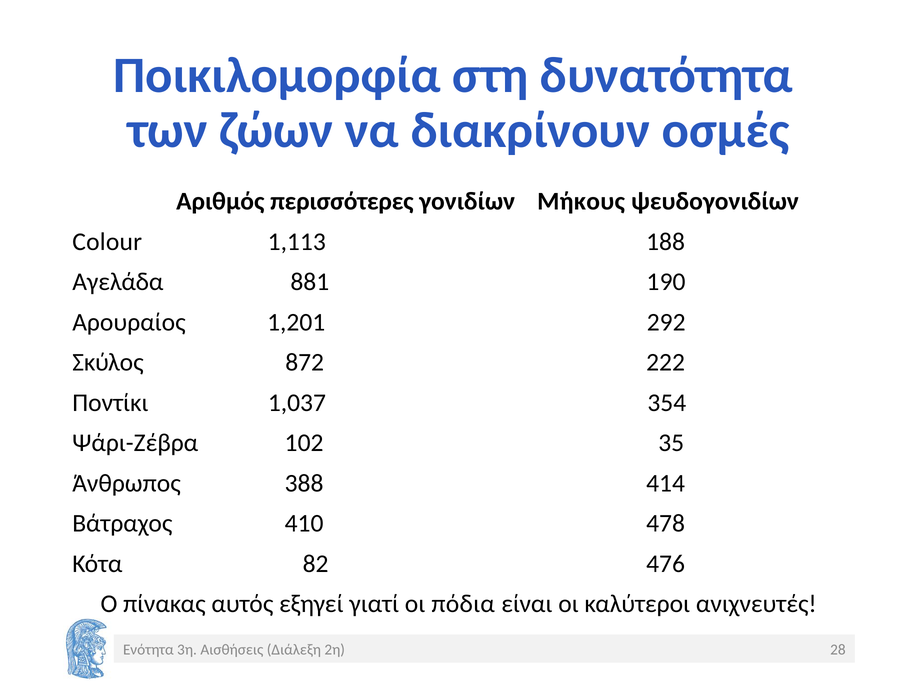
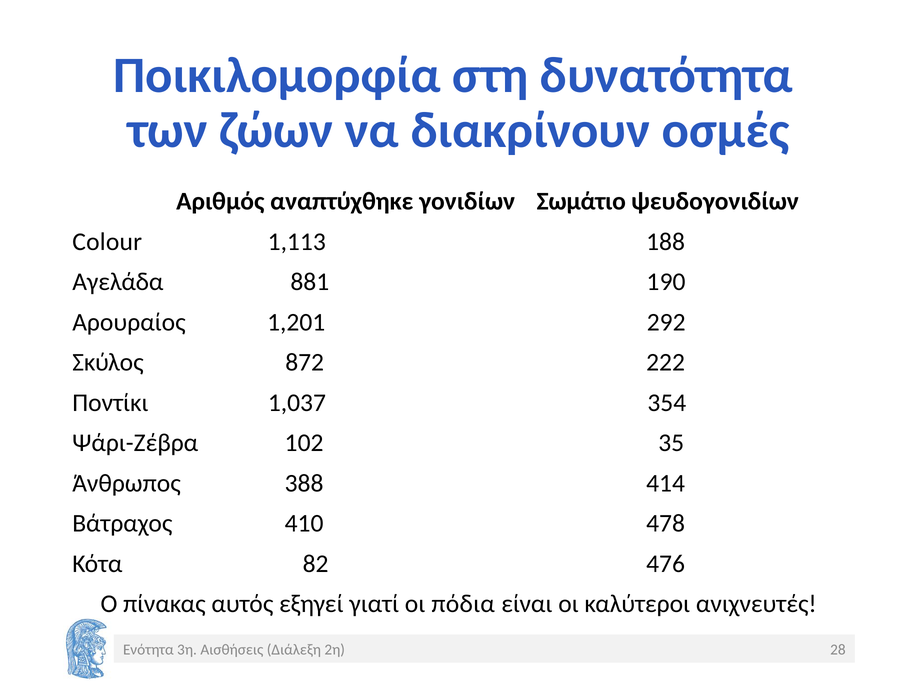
περισσότερες: περισσότερες -> αναπτύχθηκε
Μήκους: Μήκους -> Σωμάτιο
